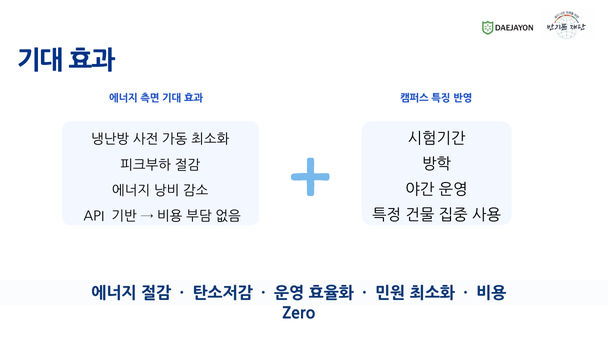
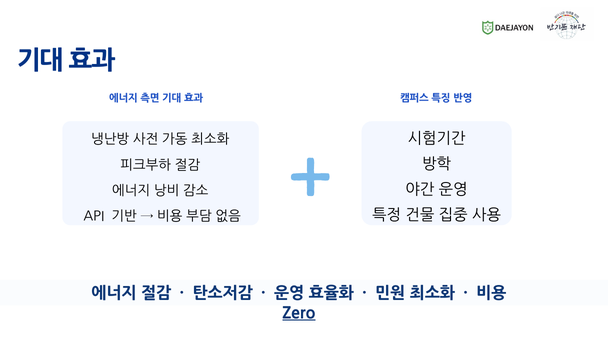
Zero underline: none -> present
